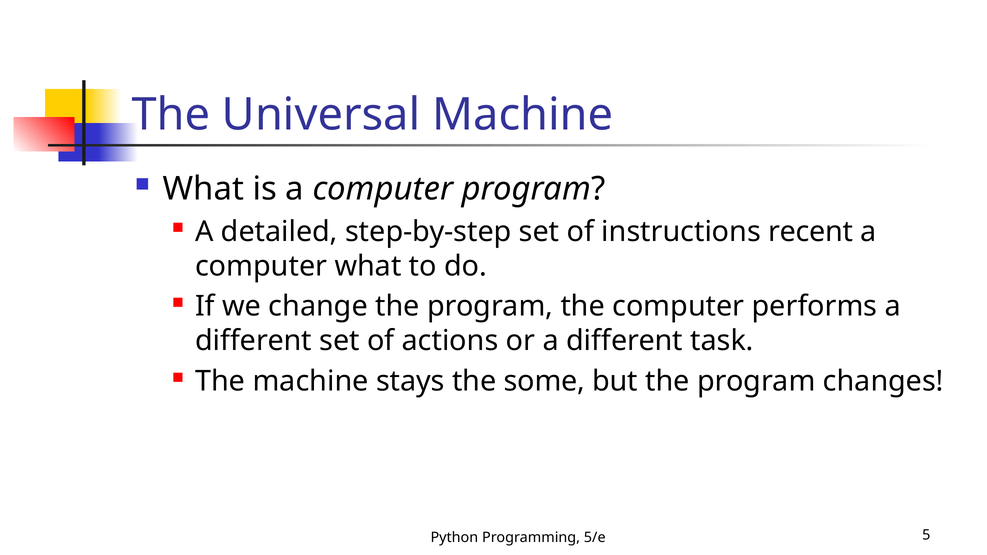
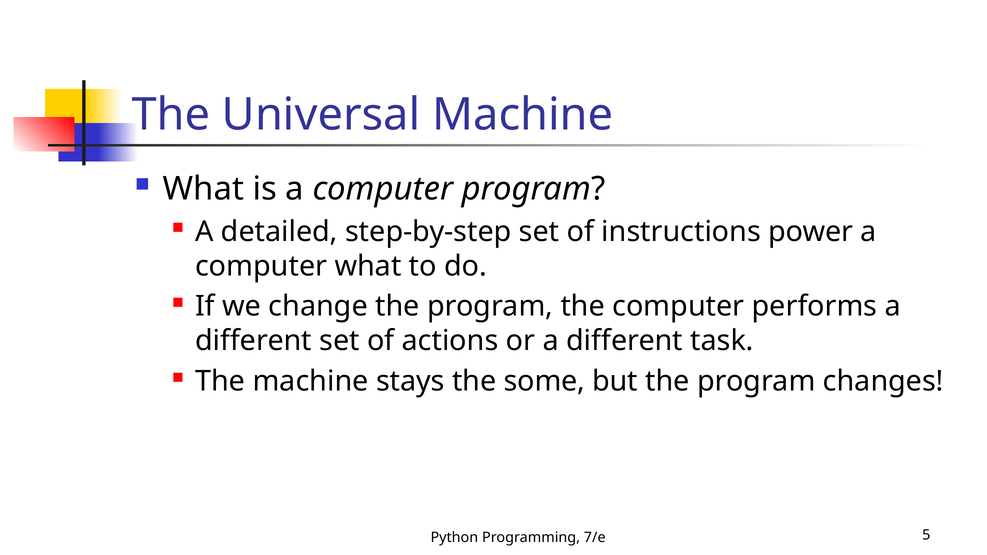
recent: recent -> power
5/e: 5/e -> 7/e
